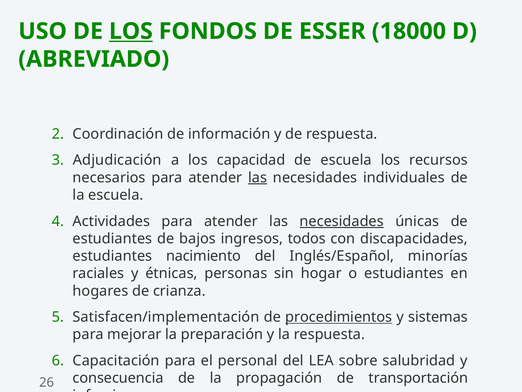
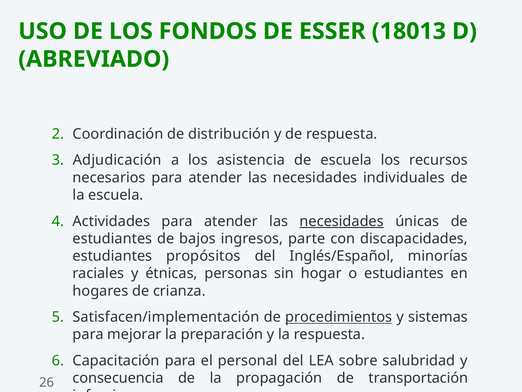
LOS at (131, 31) underline: present -> none
18000: 18000 -> 18013
información: información -> distribución
capacidad: capacidad -> asistencia
las at (258, 177) underline: present -> none
todos: todos -> parte
nacimiento: nacimiento -> propósitos
